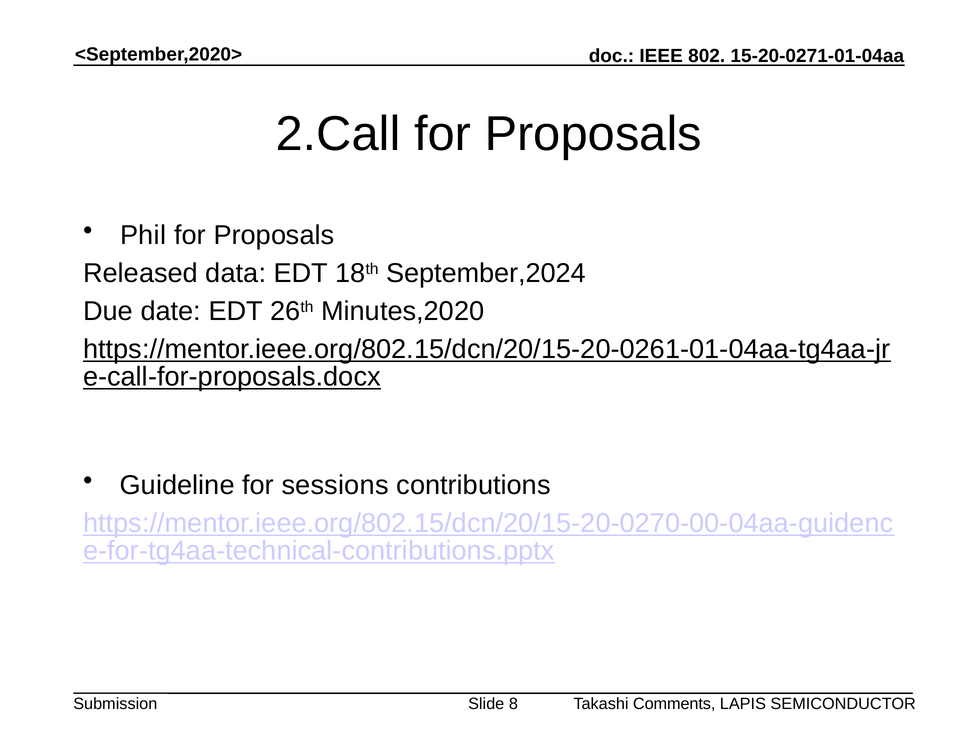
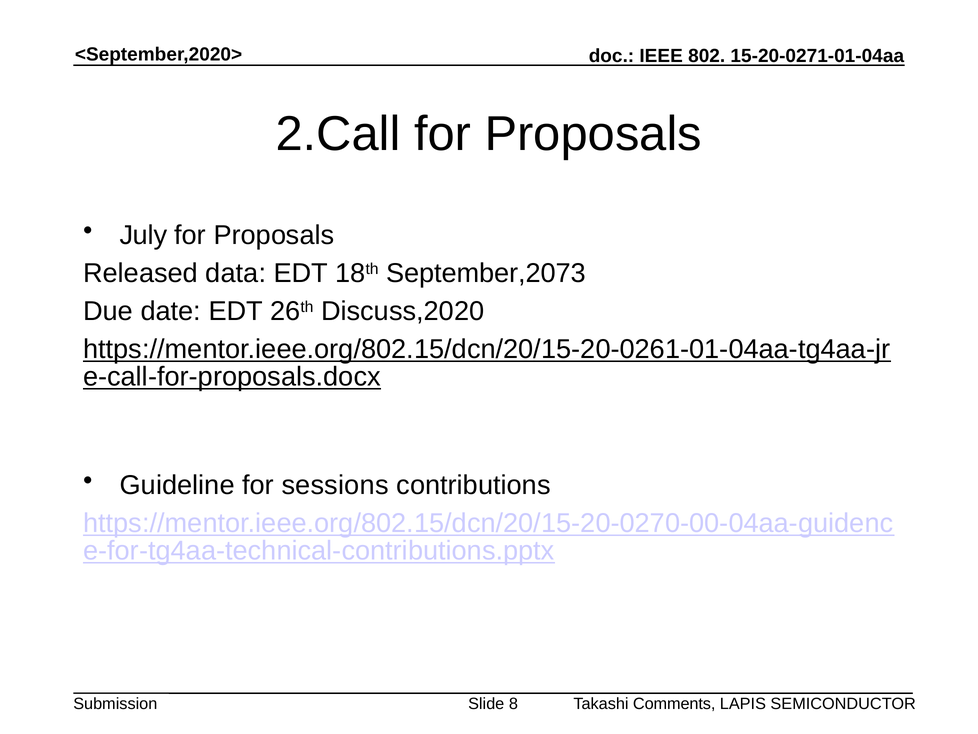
Phil: Phil -> July
September,2024: September,2024 -> September,2073
Minutes,2020: Minutes,2020 -> Discuss,2020
